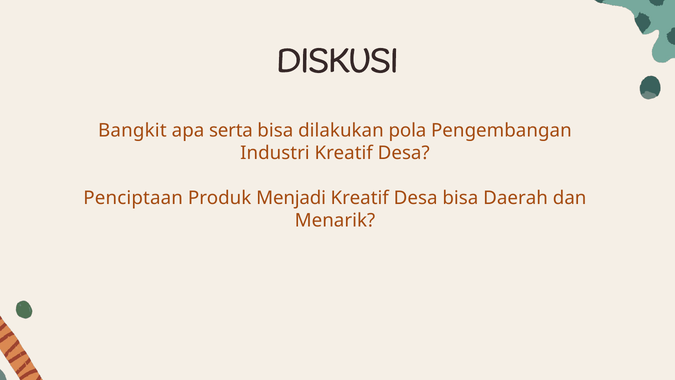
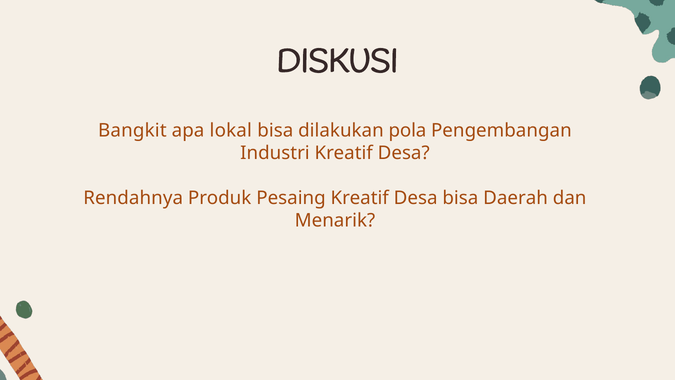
serta: serta -> lokal
Penciptaan: Penciptaan -> Rendahnya
Menjadi: Menjadi -> Pesaing
